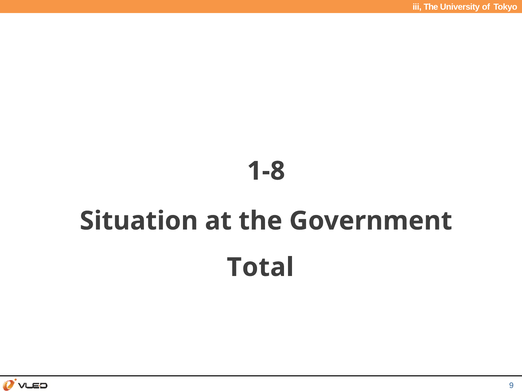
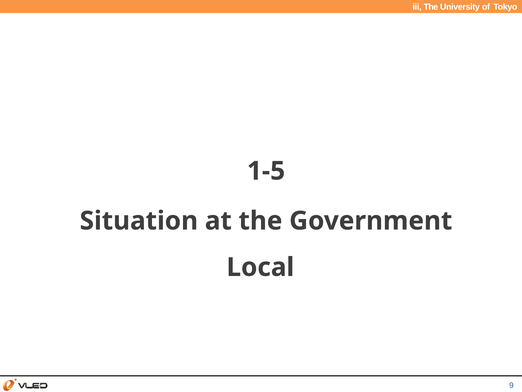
1-8: 1-8 -> 1-5
Total: Total -> Local
